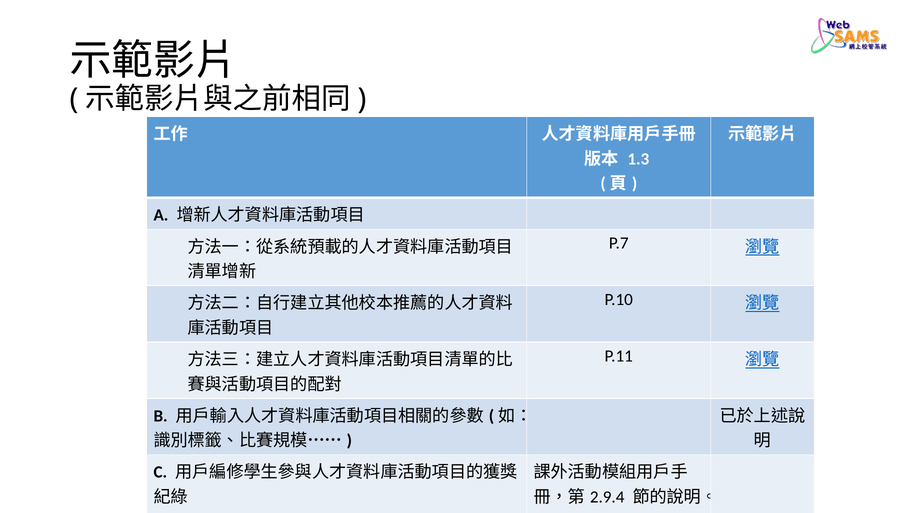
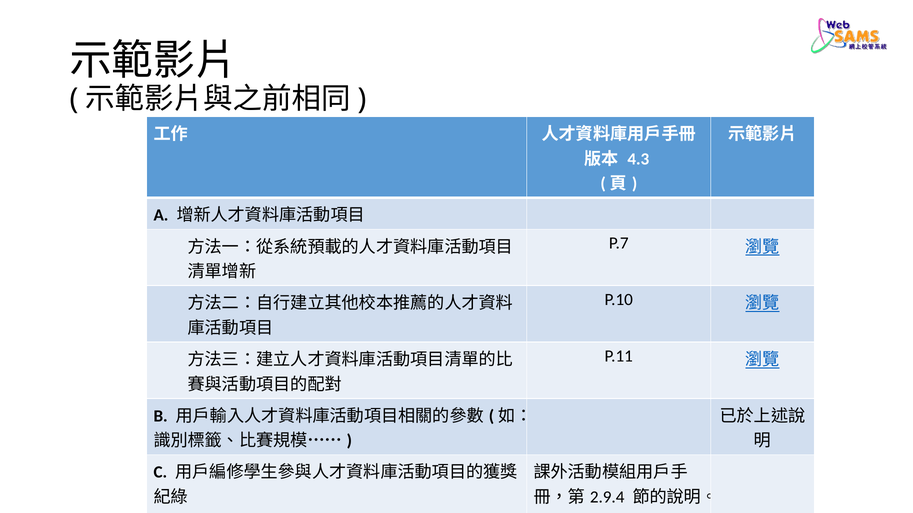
1.3: 1.3 -> 4.3
